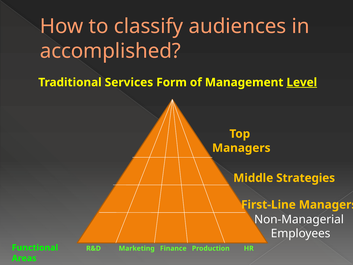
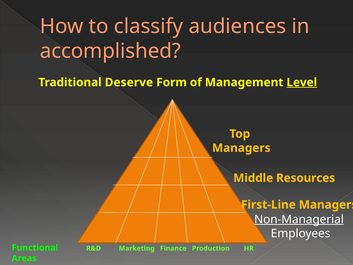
Services: Services -> Deserve
Strategies: Strategies -> Resources
Non-Managerial underline: none -> present
